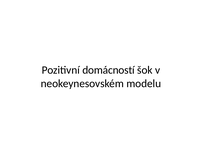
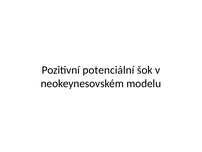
domácností: domácností -> potenciální
